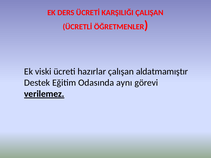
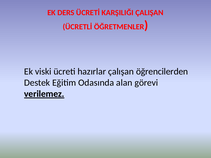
aldatmamıştır: aldatmamıştır -> öğrencilerden
aynı: aynı -> alan
